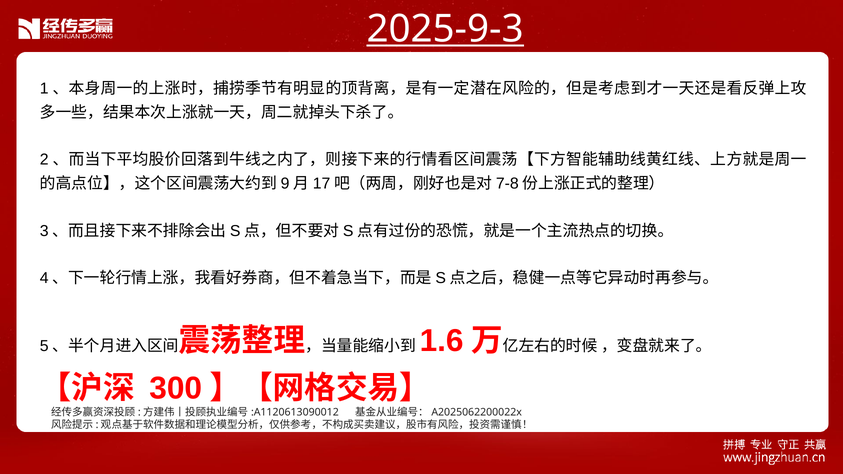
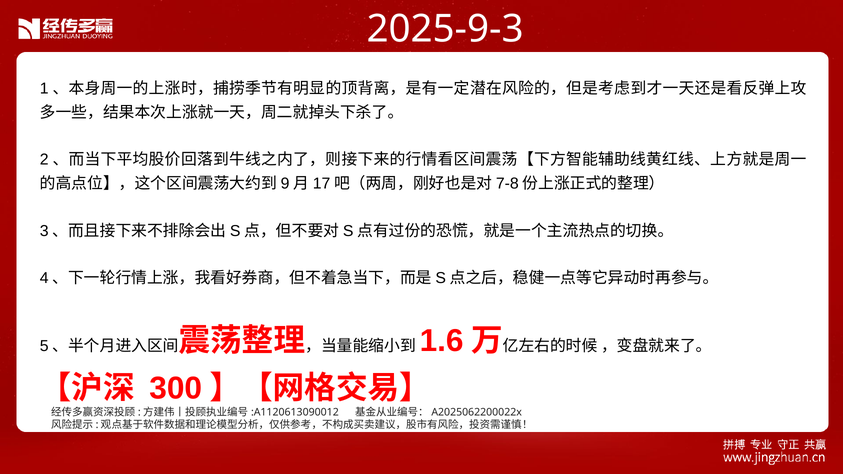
2025-9-3 underline: present -> none
